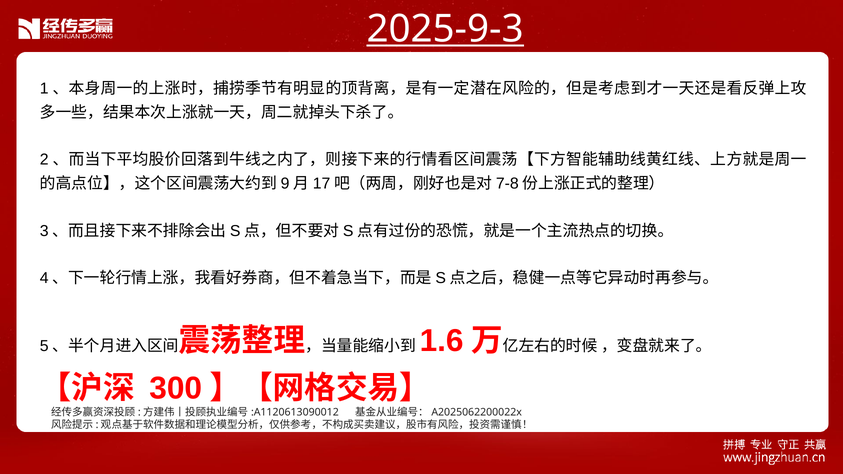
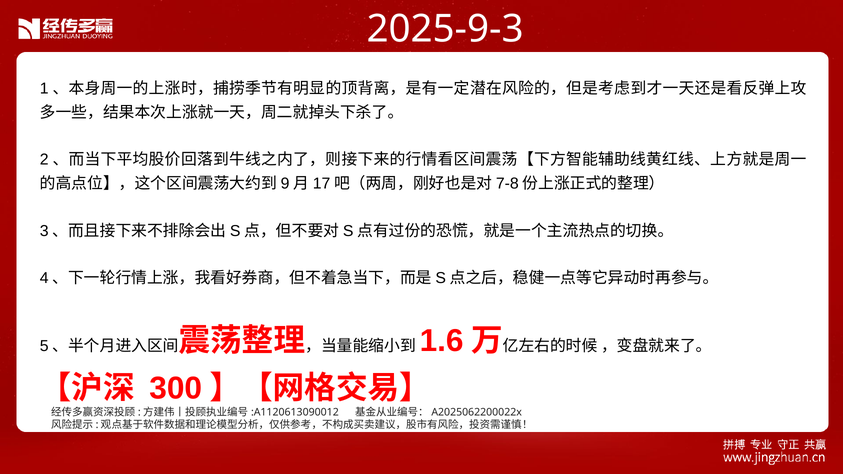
2025-9-3 underline: present -> none
